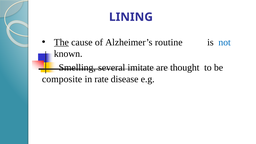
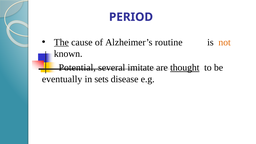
LINING: LINING -> PERIOD
not colour: blue -> orange
Smelling: Smelling -> Potential
thought underline: none -> present
composite: composite -> eventually
rate: rate -> sets
